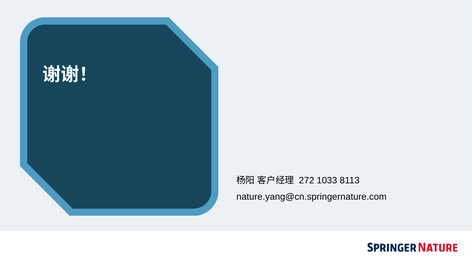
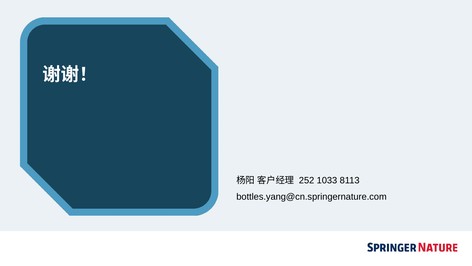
272: 272 -> 252
nature.yang@cn.springernature.com: nature.yang@cn.springernature.com -> bottles.yang@cn.springernature.com
